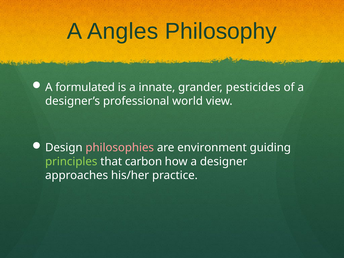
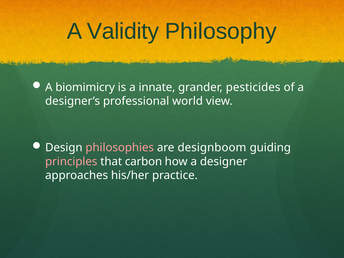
Angles: Angles -> Validity
formulated: formulated -> biomimicry
environment: environment -> designboom
principles colour: light green -> pink
